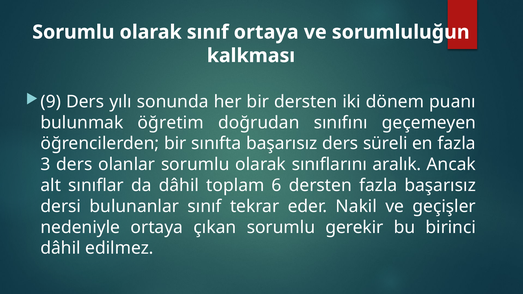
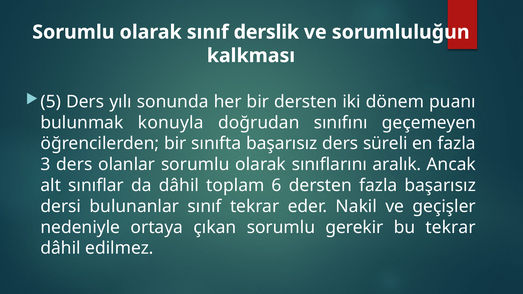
sınıf ortaya: ortaya -> derslik
9: 9 -> 5
öğretim: öğretim -> konuyla
bu birinci: birinci -> tekrar
